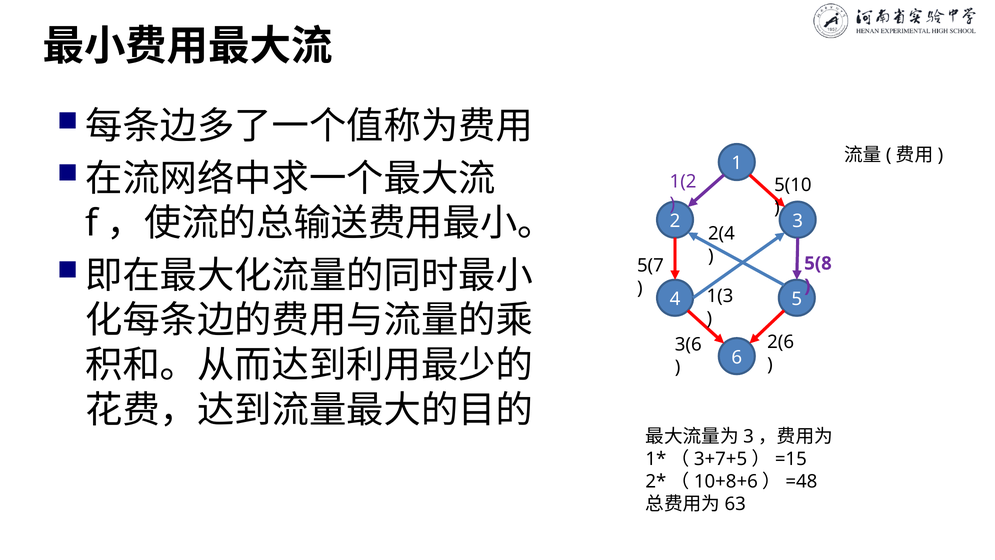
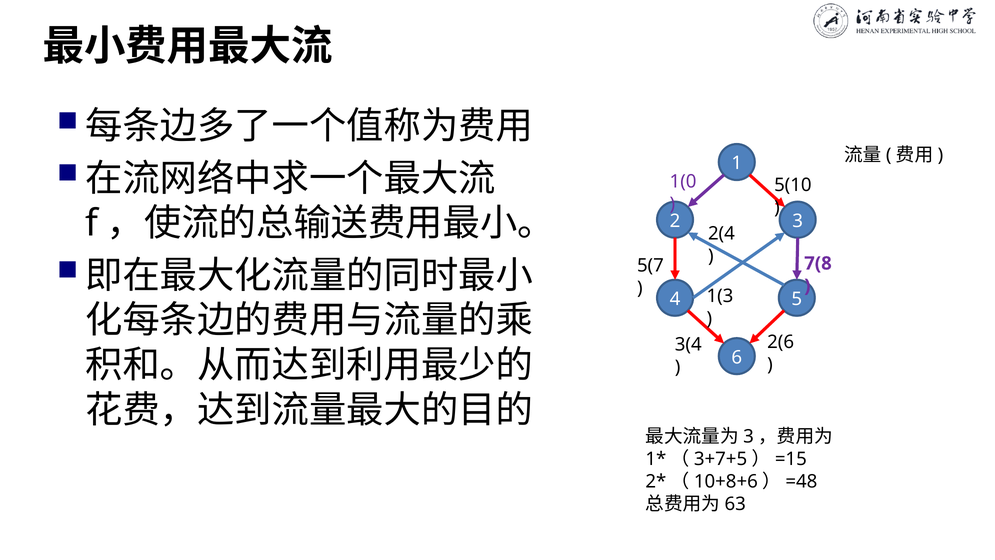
1(2: 1(2 -> 1(0
5(8: 5(8 -> 7(8
3(6: 3(6 -> 3(4
